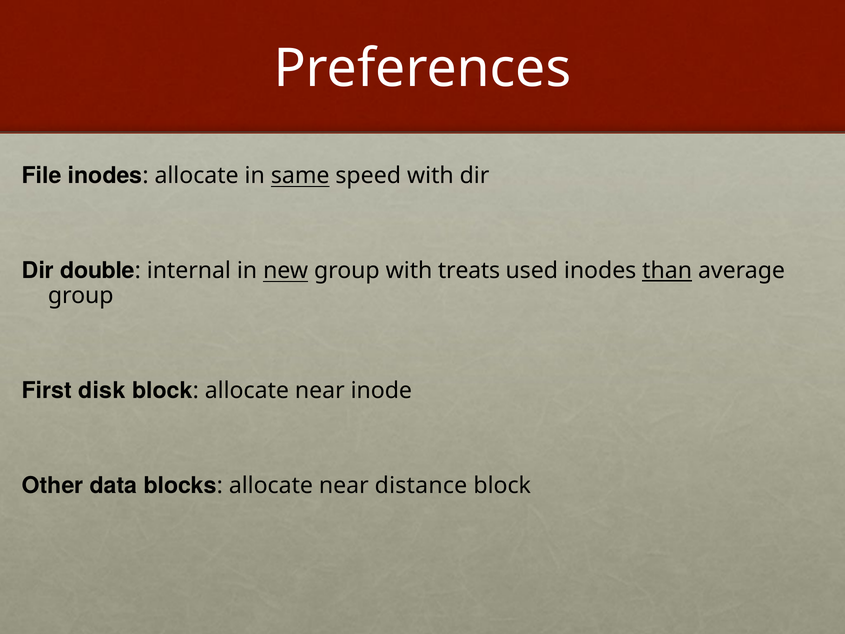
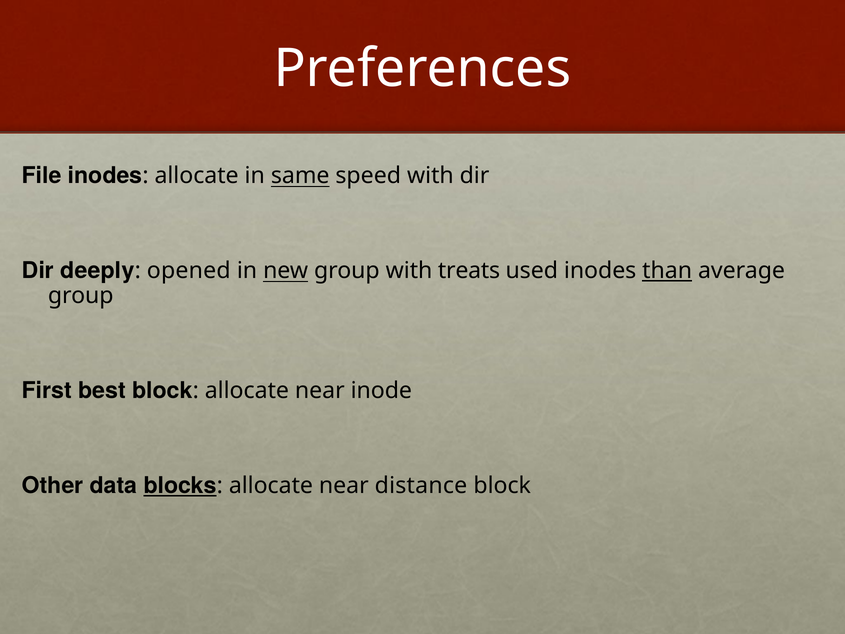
double: double -> deeply
internal: internal -> opened
disk: disk -> best
blocks underline: none -> present
